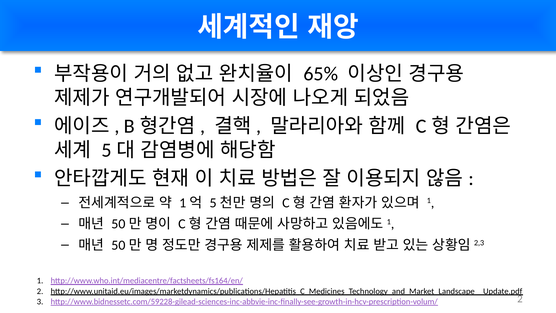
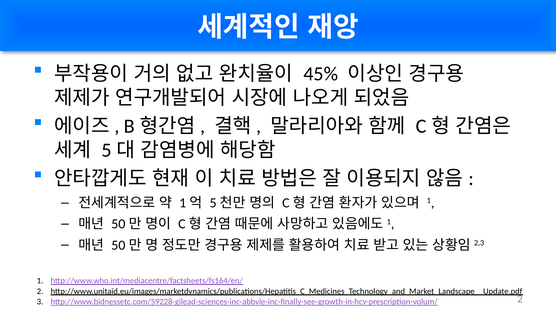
65%: 65% -> 45%
